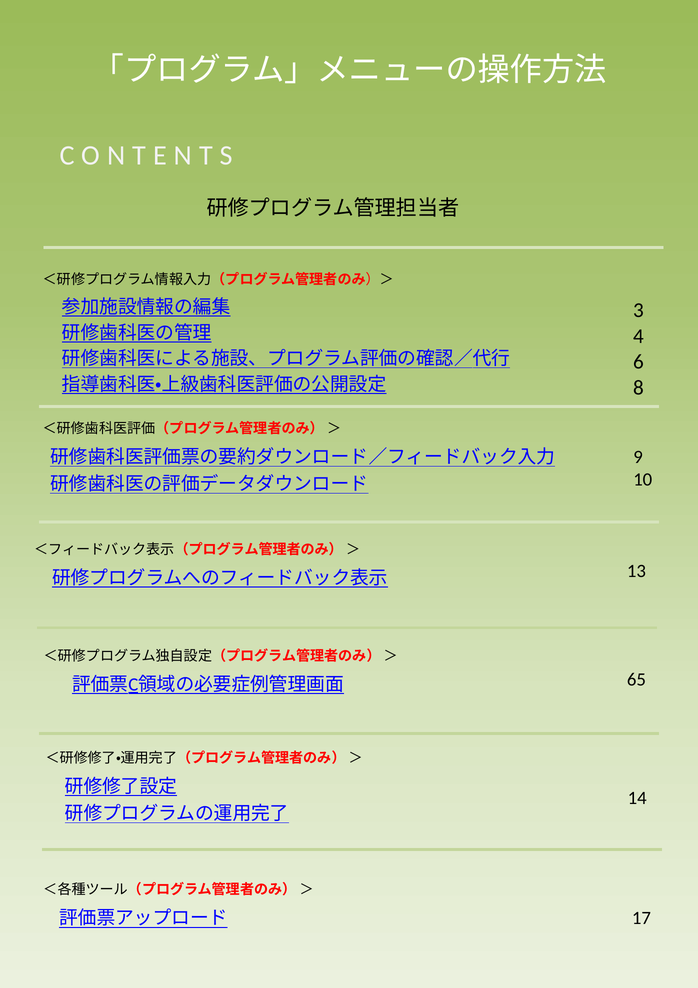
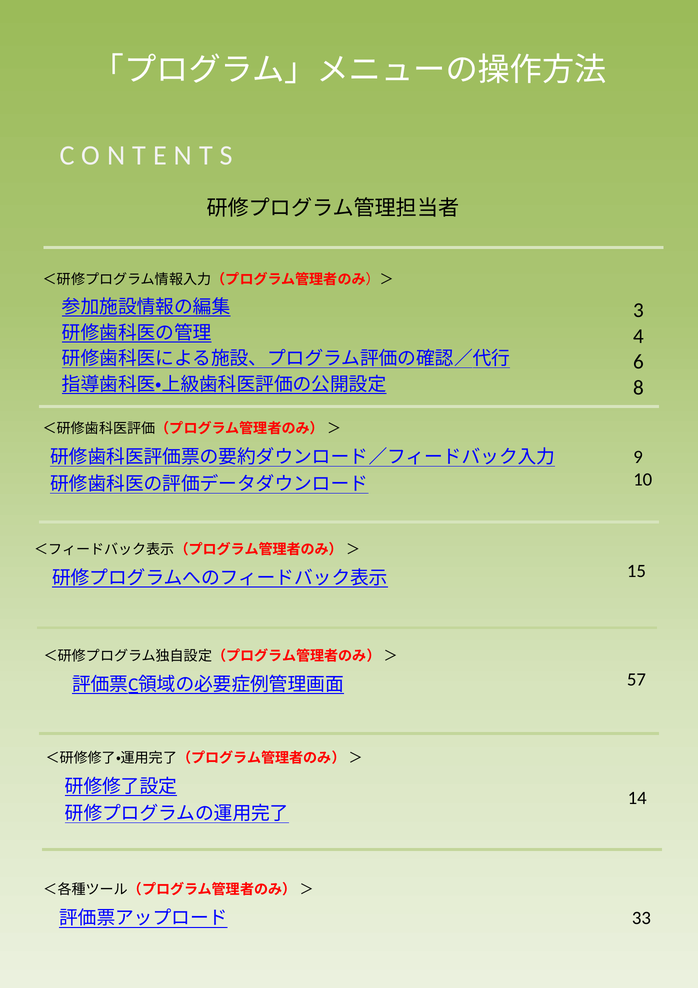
13: 13 -> 15
65: 65 -> 57
17: 17 -> 33
